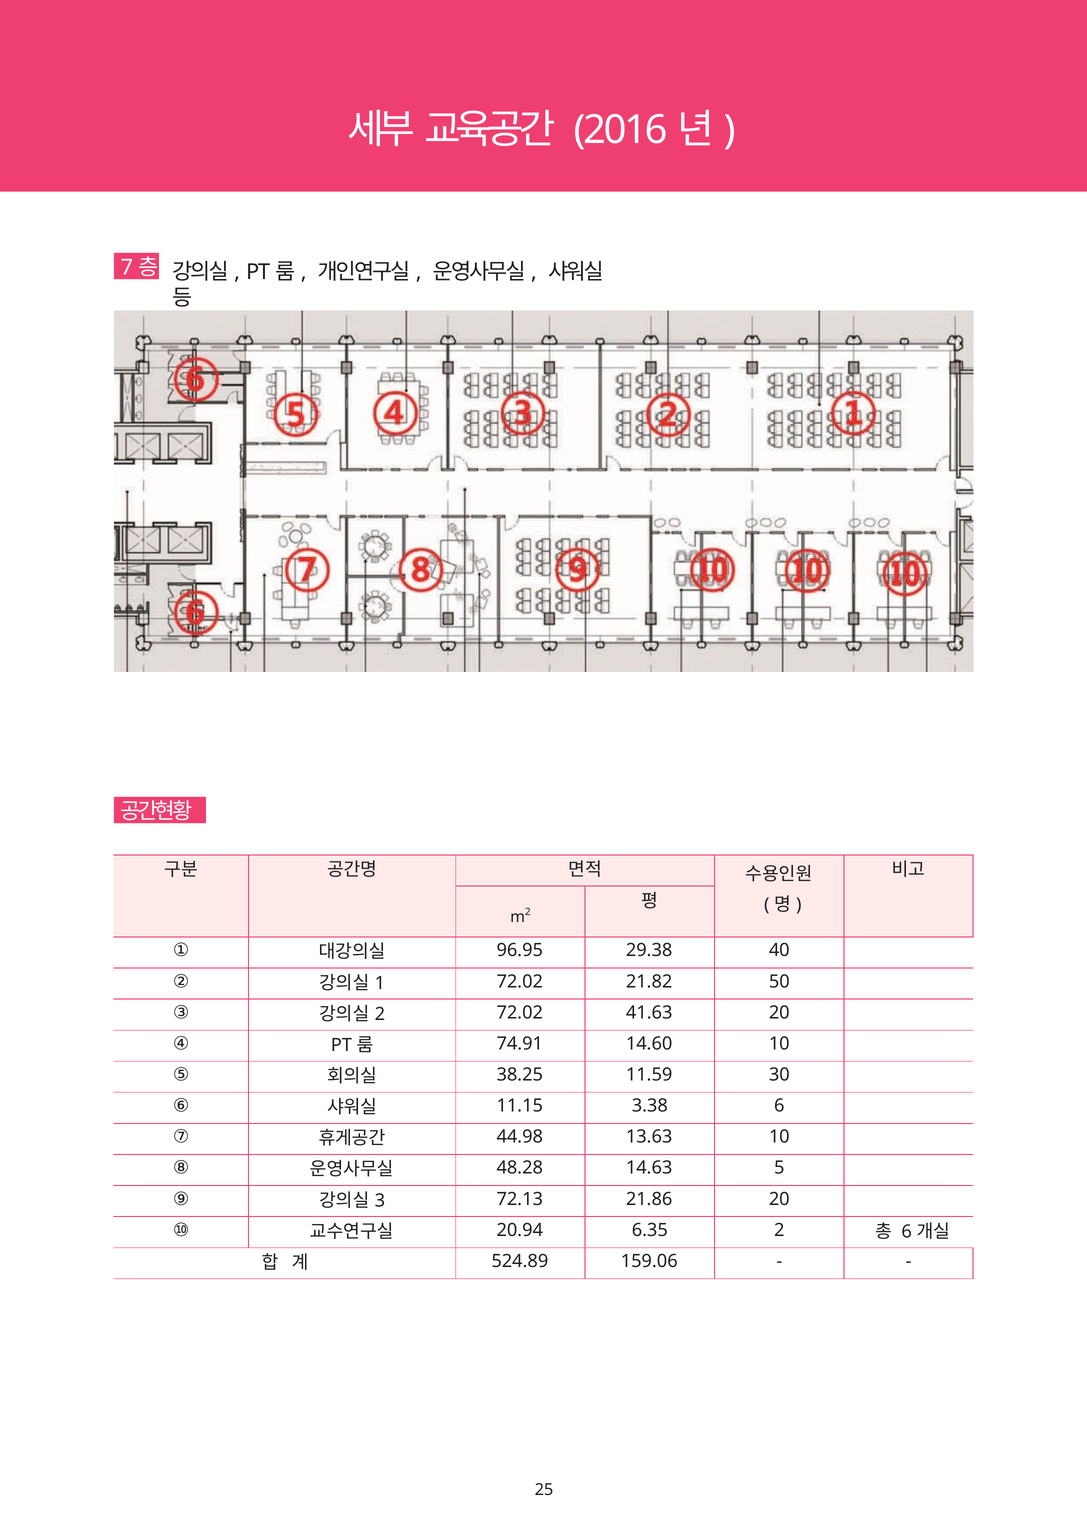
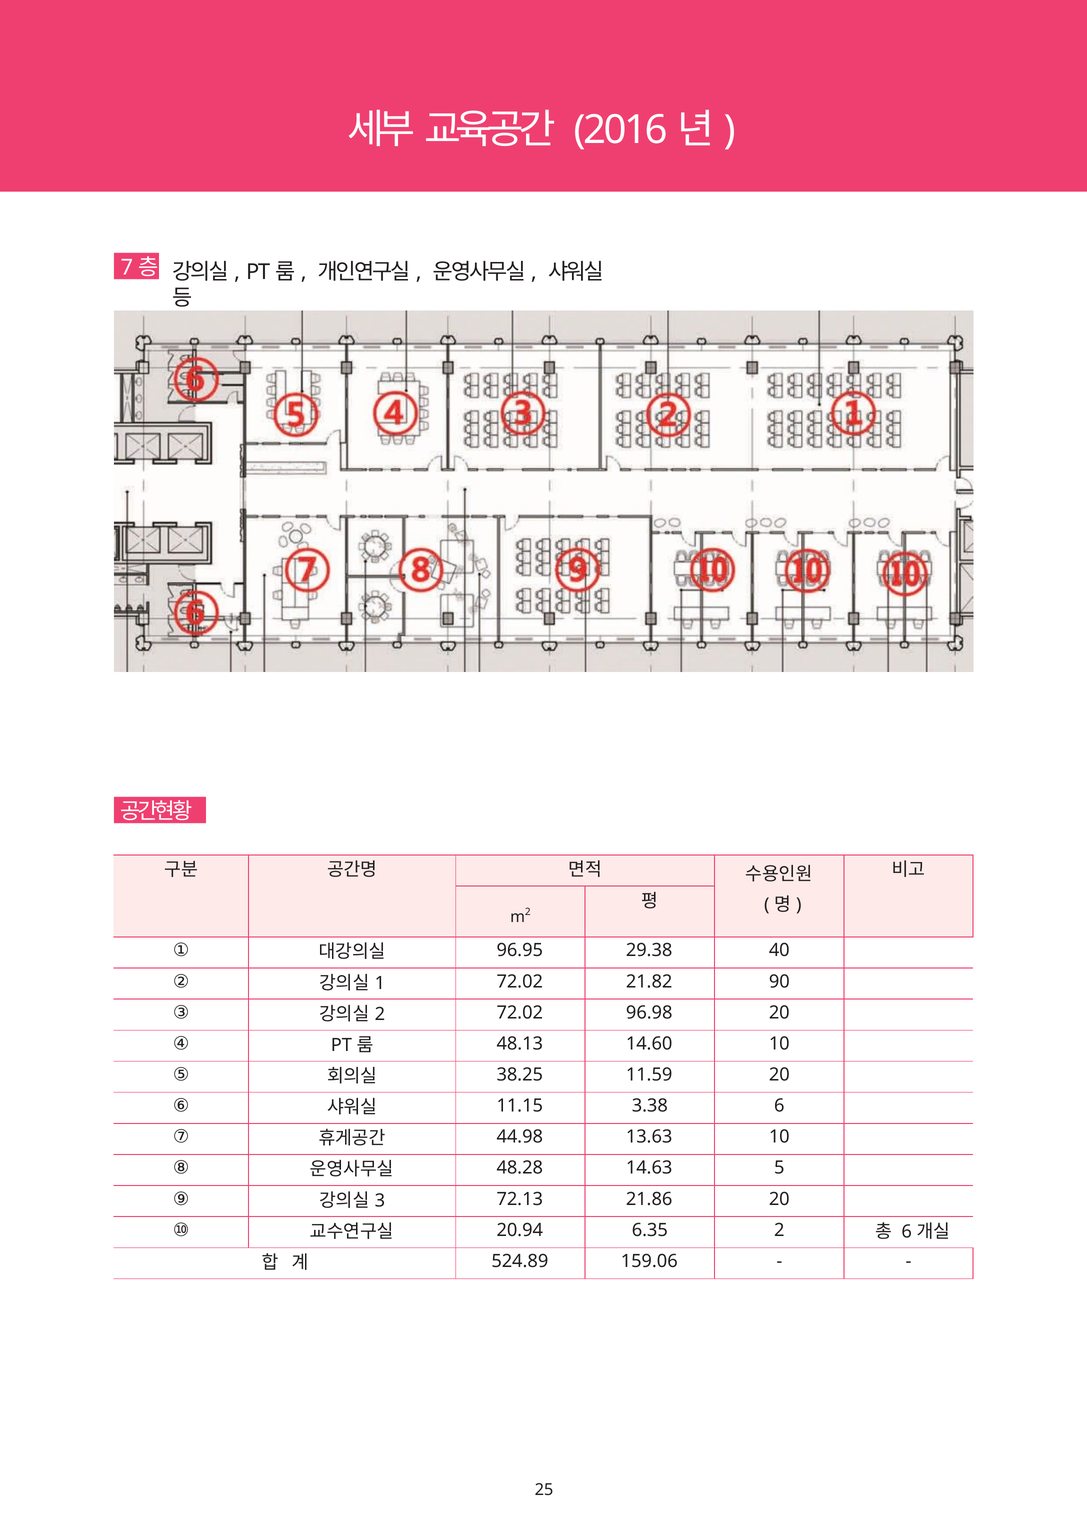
50: 50 -> 90
41.63: 41.63 -> 96.98
74.91: 74.91 -> 48.13
11.59 30: 30 -> 20
